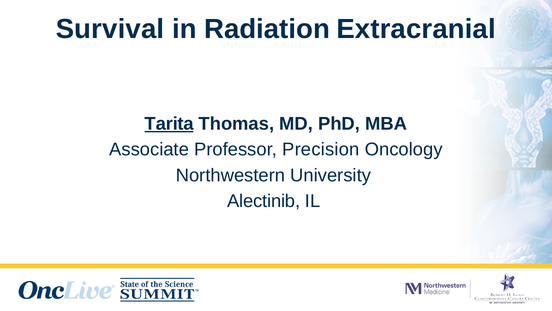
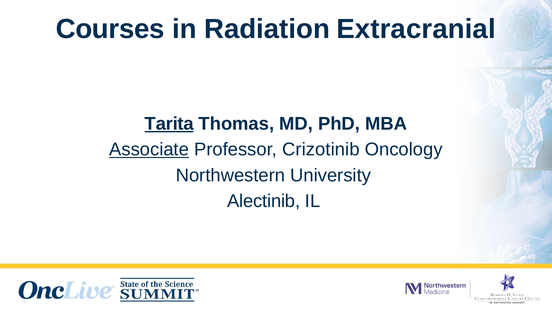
Survival: Survival -> Courses
Associate underline: none -> present
Precision: Precision -> Crizotinib
